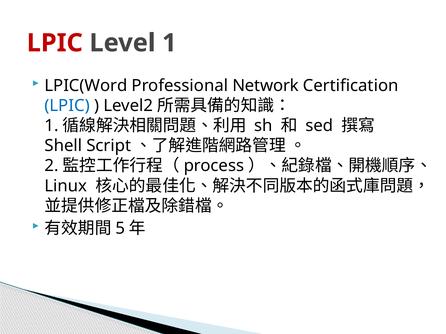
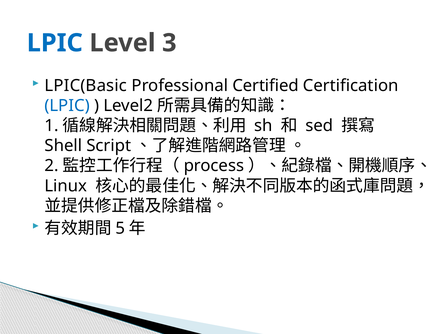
LPIC at (55, 43) colour: red -> blue
Level 1: 1 -> 3
LPIC(Word: LPIC(Word -> LPIC(Basic
Network: Network -> Certified
